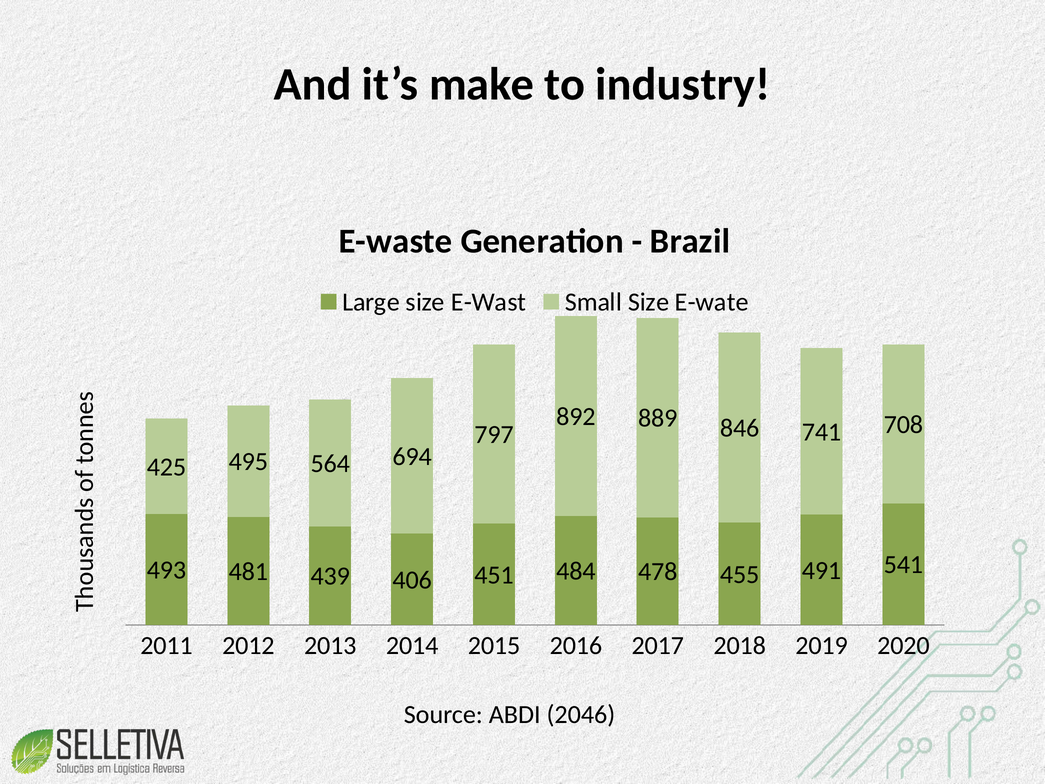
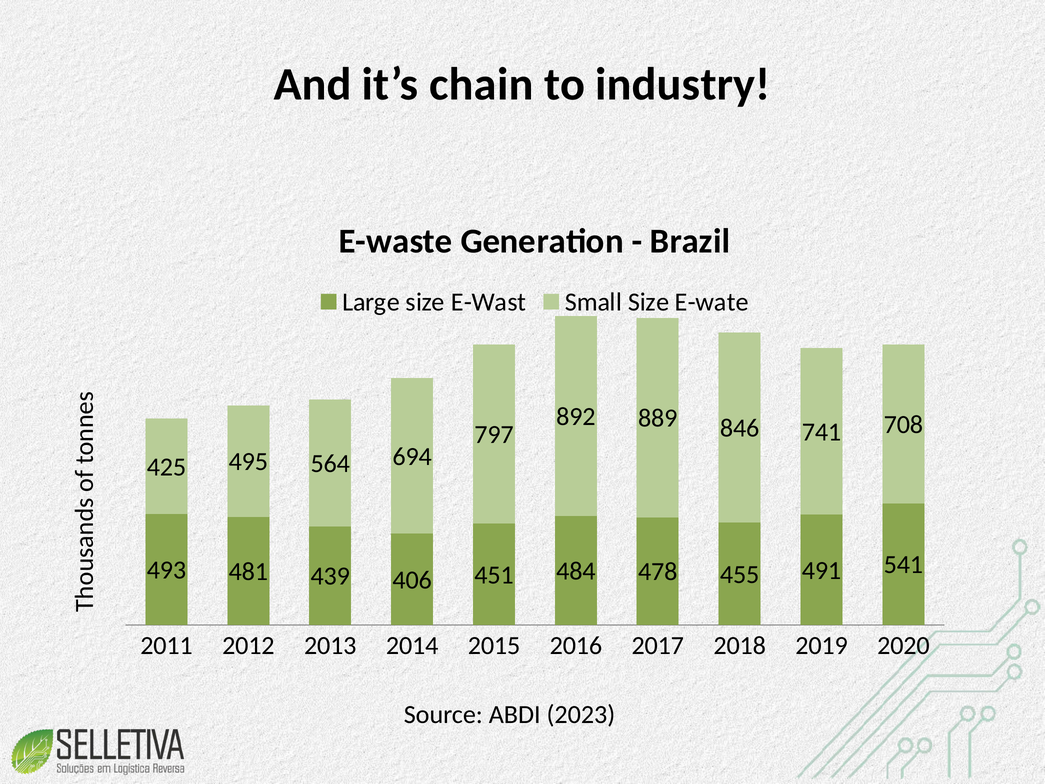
make: make -> chain
2046: 2046 -> 2023
